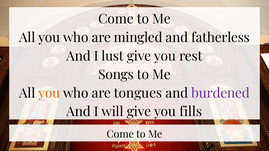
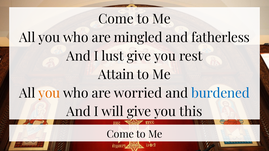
Songs: Songs -> Attain
tongues: tongues -> worried
burdened colour: purple -> blue
fills: fills -> this
